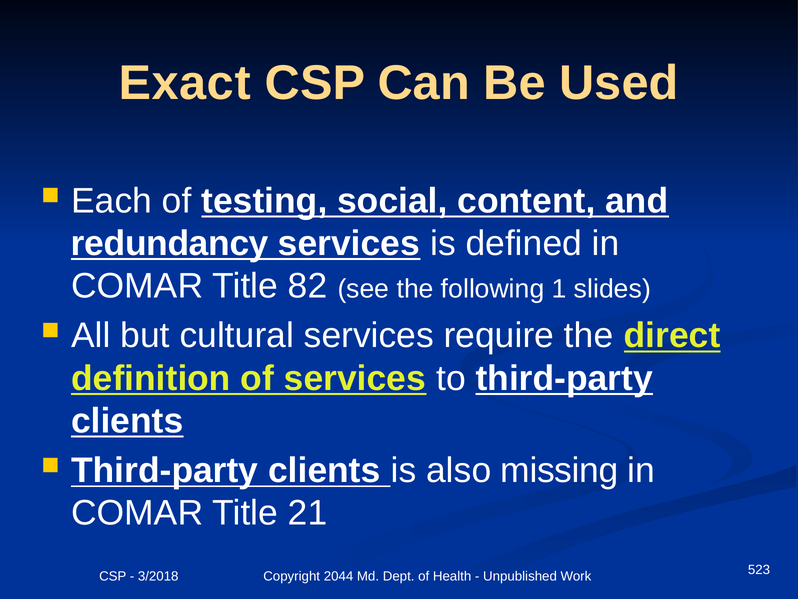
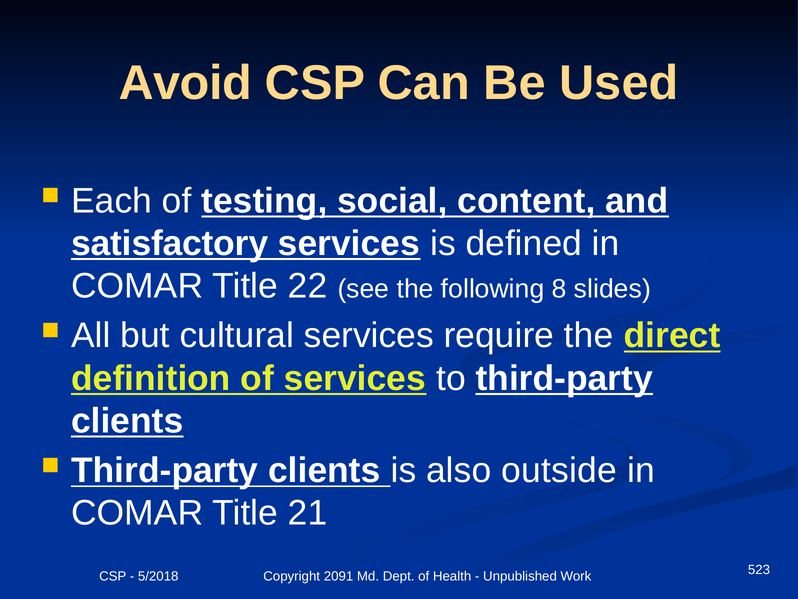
Exact: Exact -> Avoid
redundancy: redundancy -> satisfactory
82: 82 -> 22
1: 1 -> 8
missing: missing -> outside
3/2018: 3/2018 -> 5/2018
2044: 2044 -> 2091
